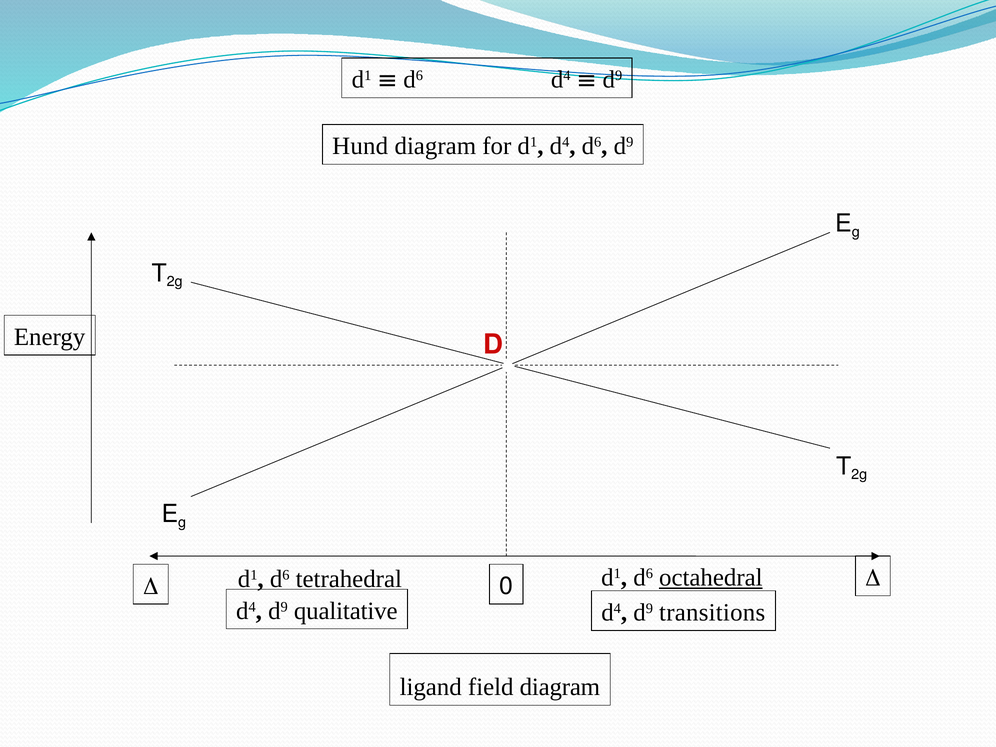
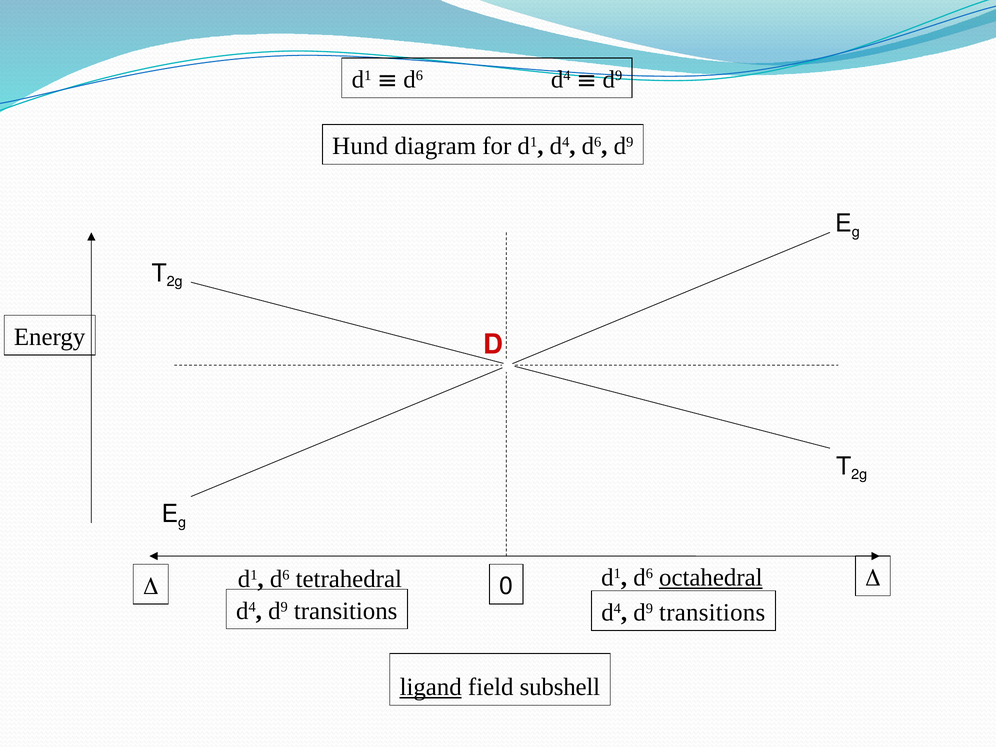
qualitative at (346, 611): qualitative -> transitions
ligand underline: none -> present
field diagram: diagram -> subshell
